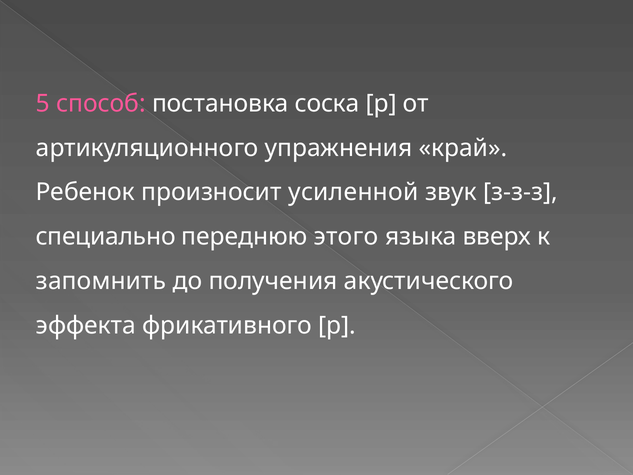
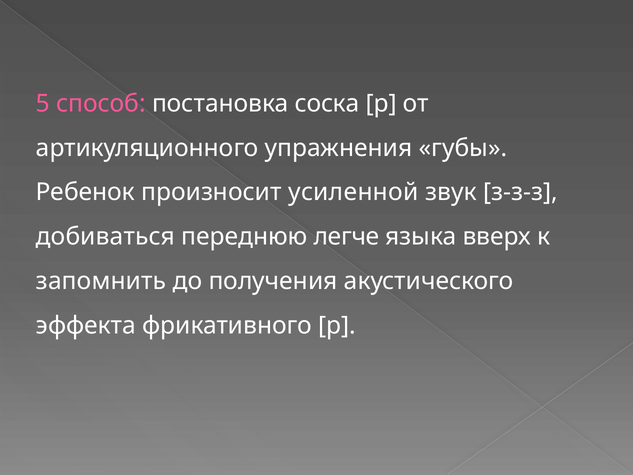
край: край -> губы
специально: специально -> добиваться
этого: этого -> легче
